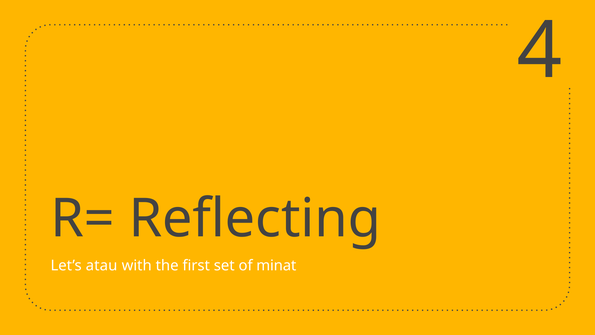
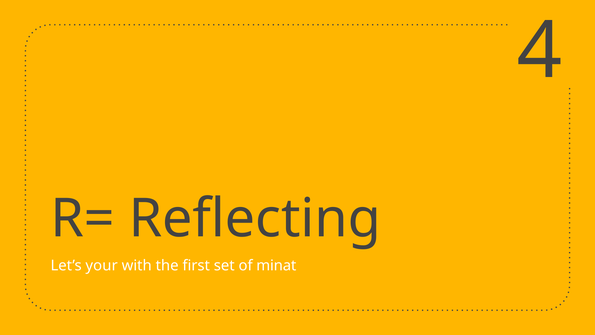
atau: atau -> your
